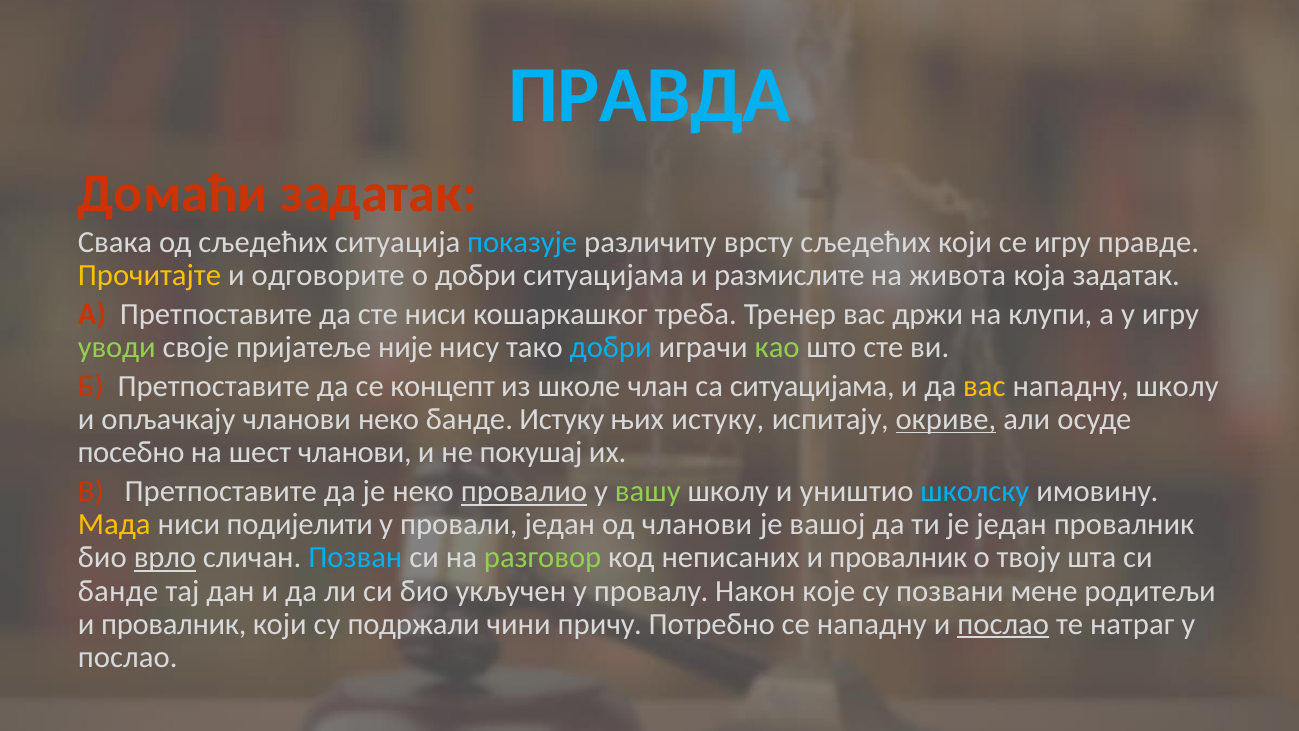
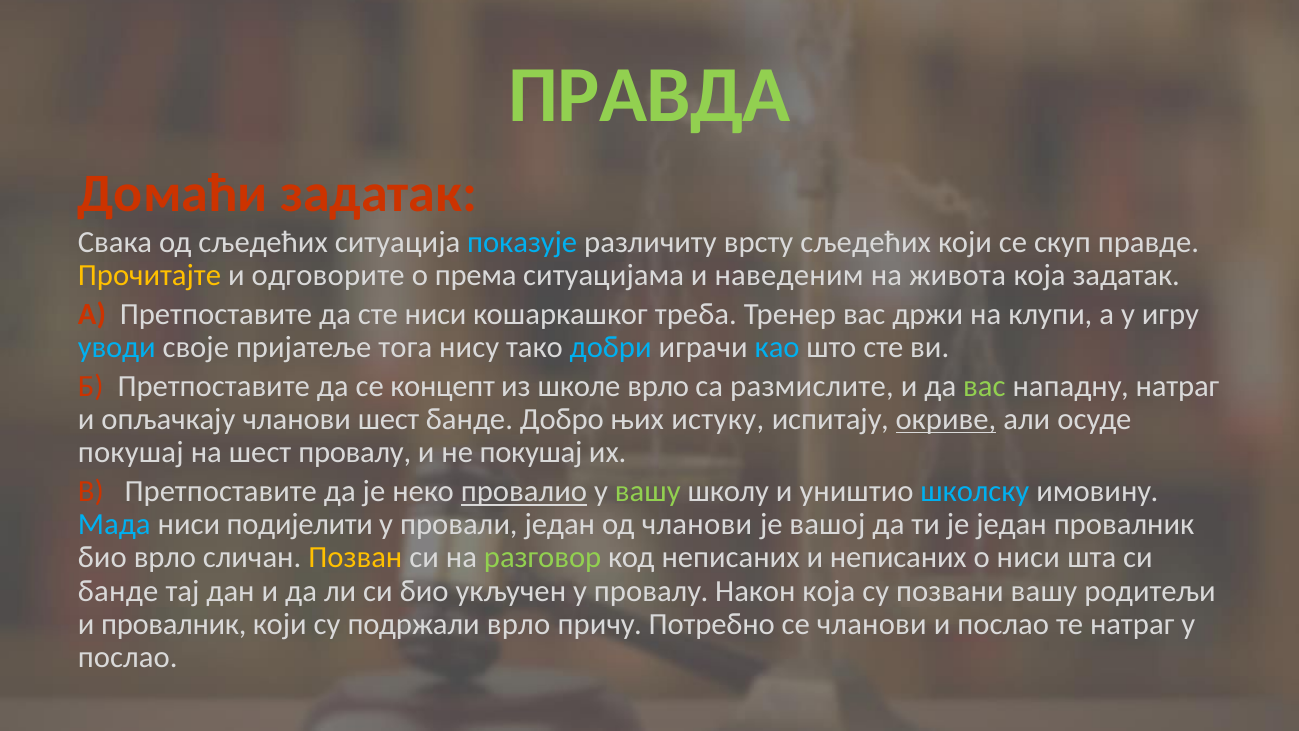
ПРАВДА colour: light blue -> light green
се игру: игру -> скуп
о добри: добри -> према
размислите: размислите -> наведеним
уводи colour: light green -> light blue
није: није -> тога
као colour: light green -> light blue
школе члан: члан -> врло
са ситуацијама: ситуацијама -> размислите
вас at (984, 386) colour: yellow -> light green
нападну школу: школу -> натраг
чланови неко: неко -> шест
банде Истуку: Истуку -> Добро
посебно at (131, 452): посебно -> покушај
шест чланови: чланови -> провалу
Мада colour: yellow -> light blue
врло at (165, 558) underline: present -> none
Позван colour: light blue -> yellow
провалник at (898, 558): провалник -> неписаних
о твоју: твоју -> ниси
Након које: које -> која
позвани мене: мене -> вашу
подржали чини: чини -> врло
се нападну: нападну -> чланови
послао at (1003, 624) underline: present -> none
